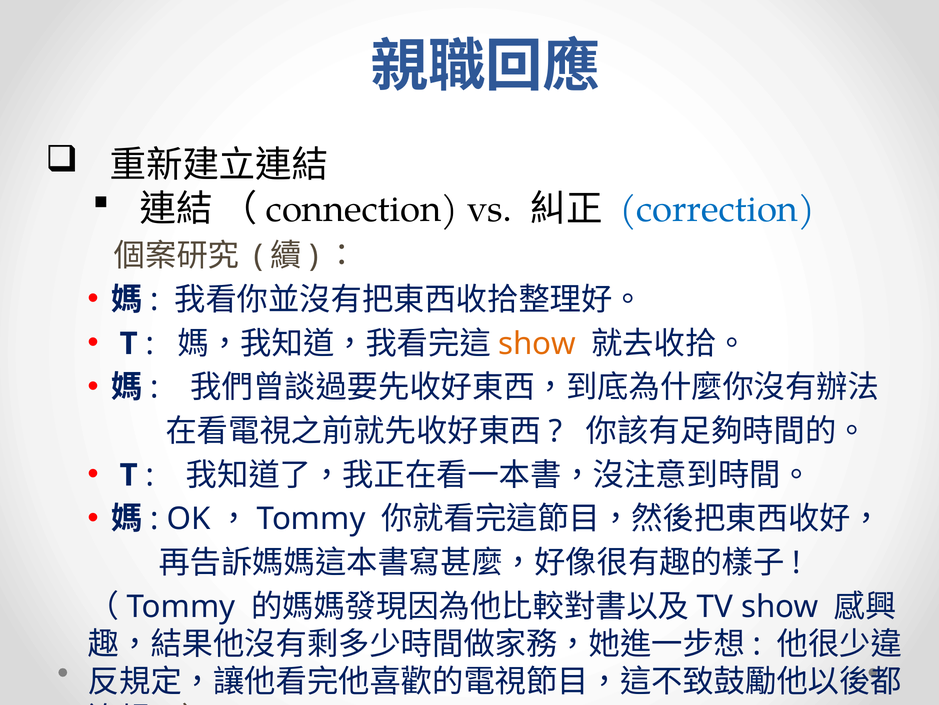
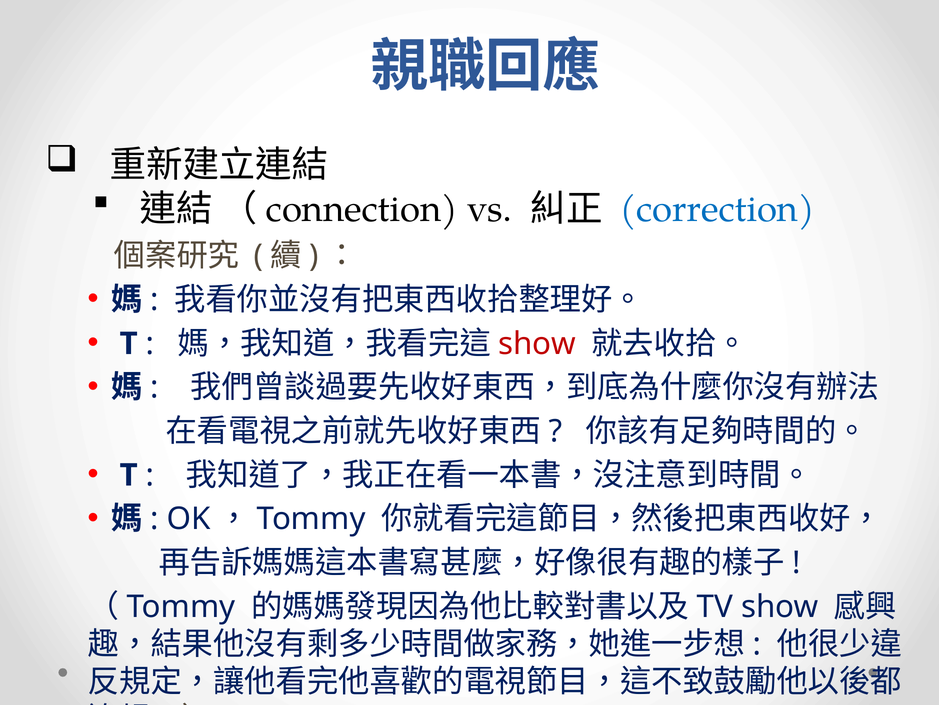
show at (537, 343) colour: orange -> red
